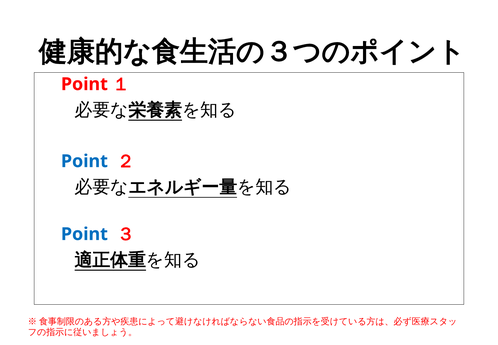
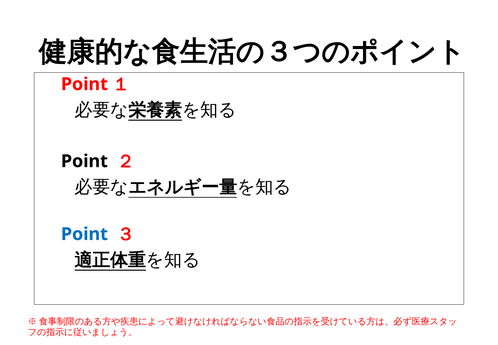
Point at (84, 161) colour: blue -> black
